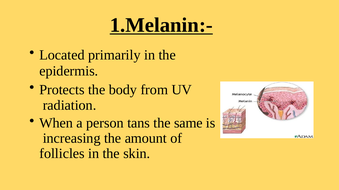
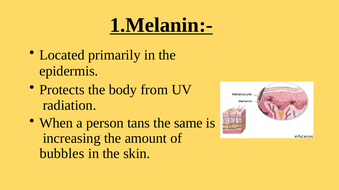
follicles: follicles -> bubbles
